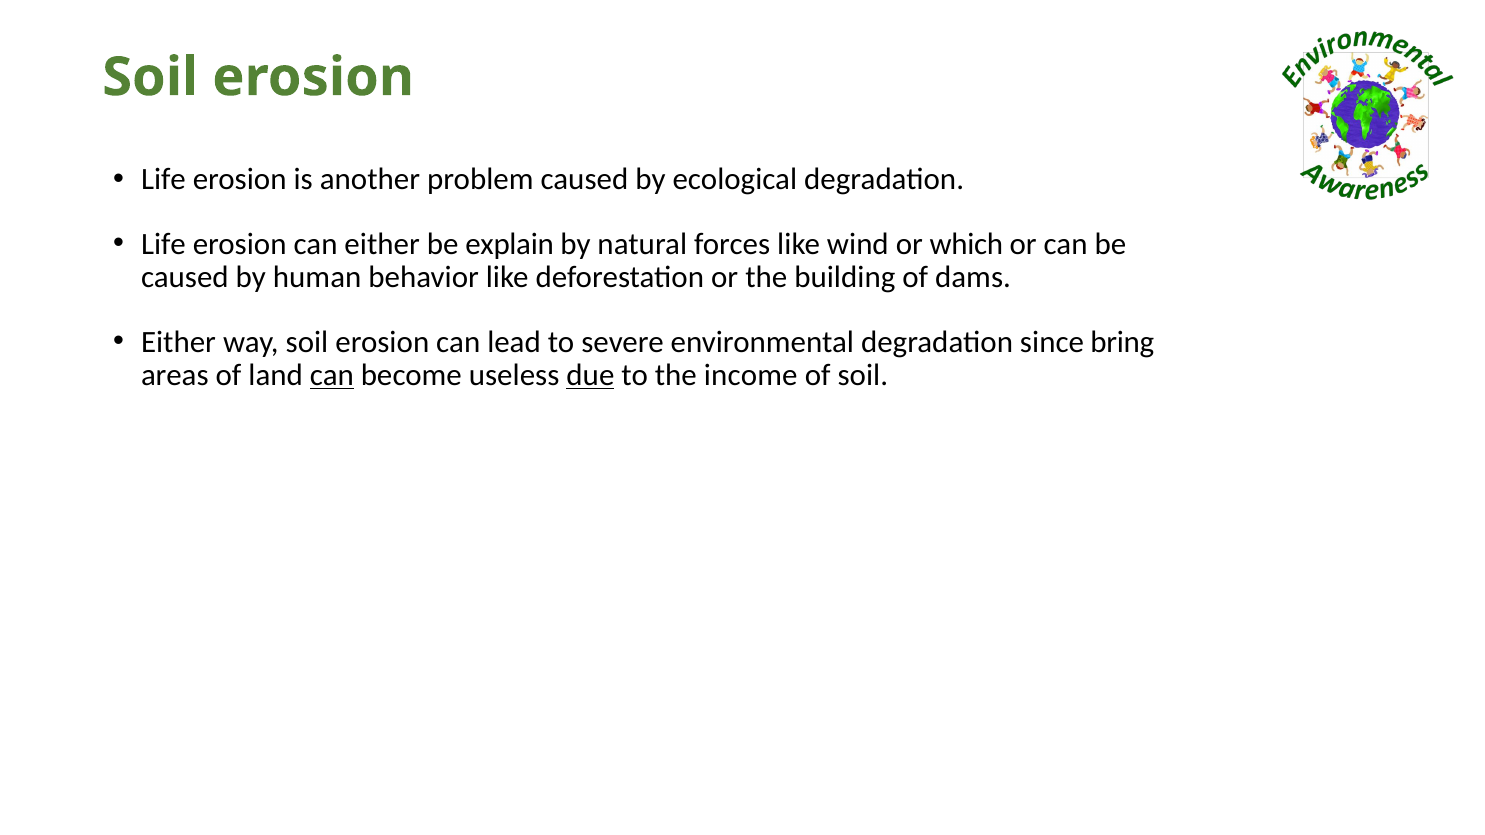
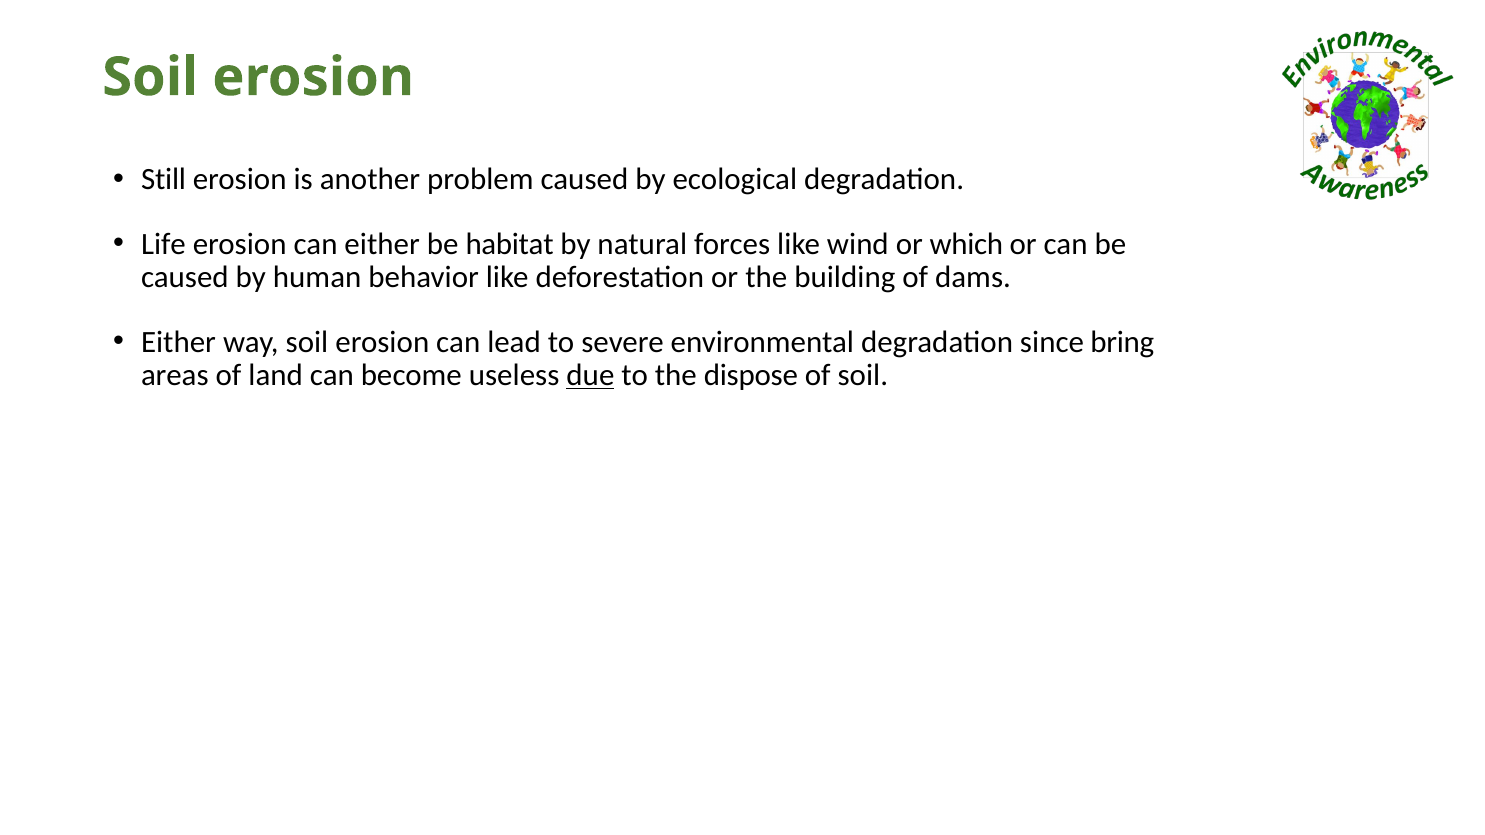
Life at (163, 180): Life -> Still
explain: explain -> habitat
can at (332, 375) underline: present -> none
income: income -> dispose
